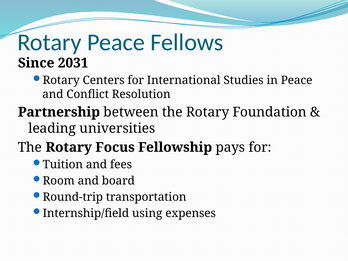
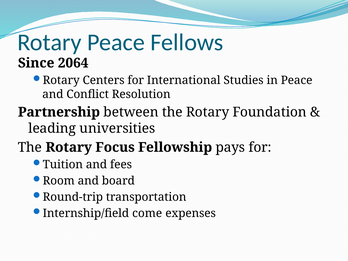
2031: 2031 -> 2064
using: using -> come
